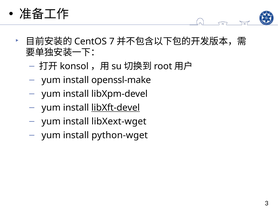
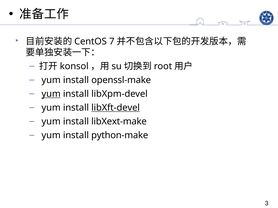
yum at (51, 94) underline: none -> present
libXext-wget: libXext-wget -> libXext-make
python-wget: python-wget -> python-make
